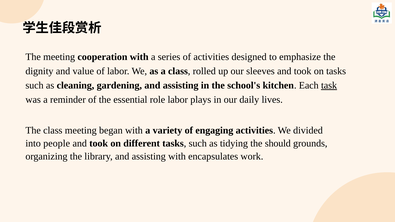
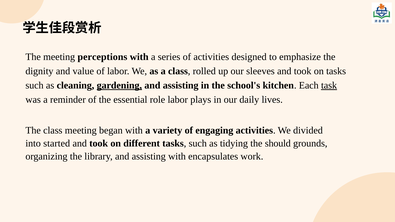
cooperation: cooperation -> perceptions
gardening underline: none -> present
people: people -> started
